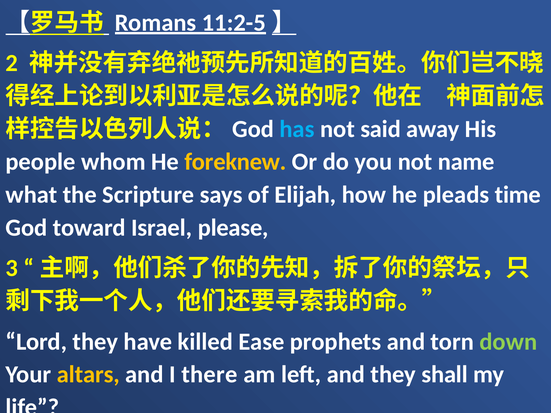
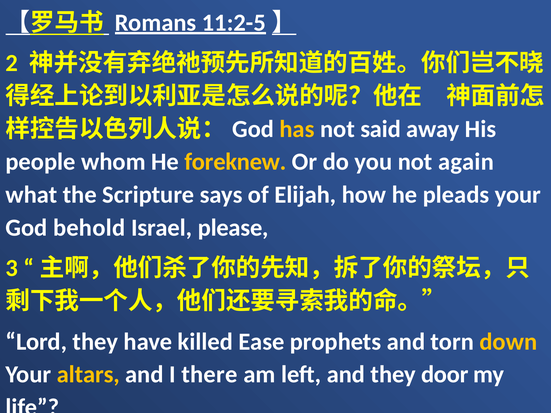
has colour: light blue -> yellow
name: name -> again
pleads time: time -> your
toward: toward -> behold
down colour: light green -> yellow
shall: shall -> door
